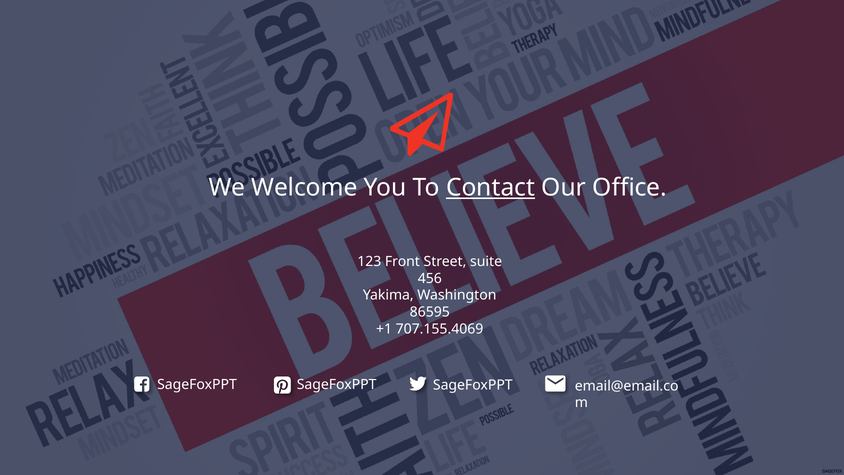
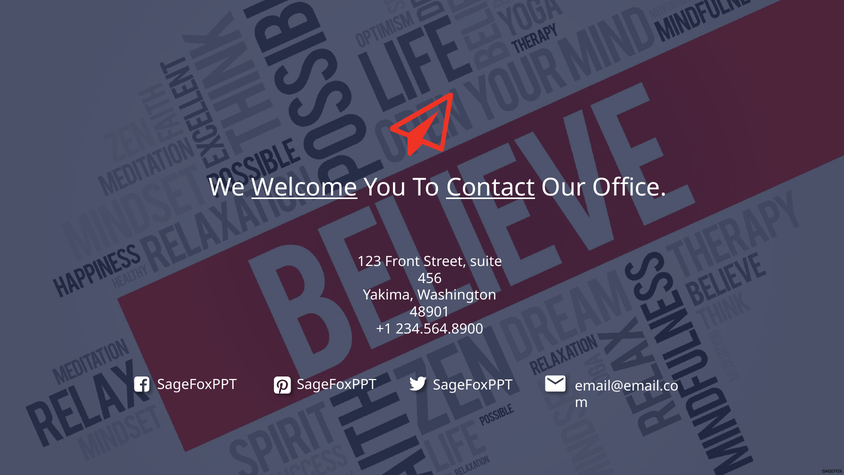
Welcome underline: none -> present
86595: 86595 -> 48901
707.155.4069: 707.155.4069 -> 234.564.8900
